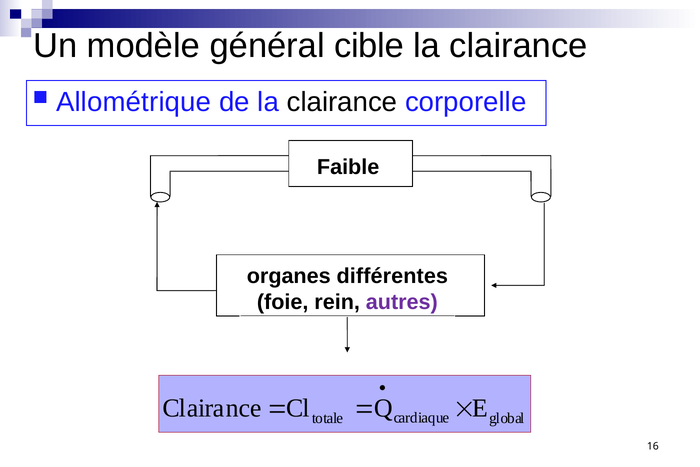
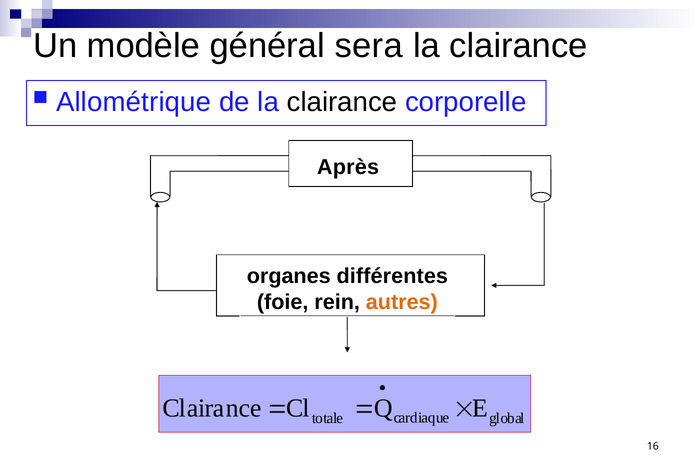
cible: cible -> sera
Faible: Faible -> Après
autres colour: purple -> orange
